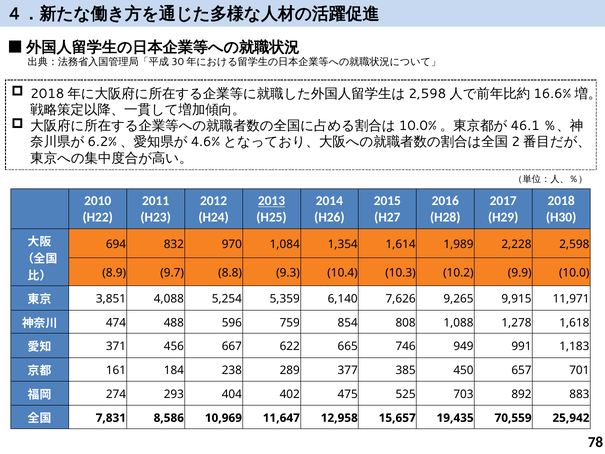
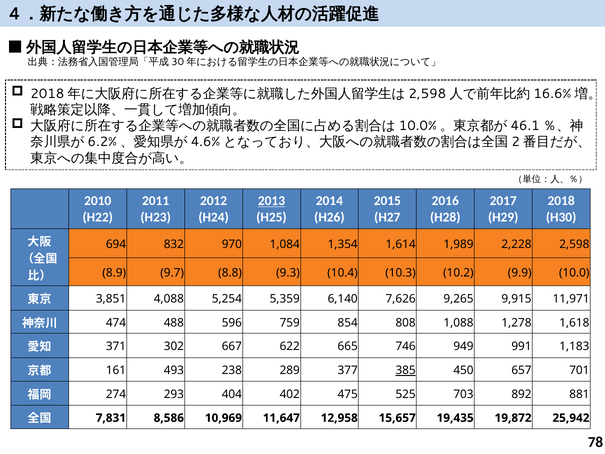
456: 456 -> 302
184: 184 -> 493
385 underline: none -> present
883: 883 -> 881
70,559: 70,559 -> 19,872
